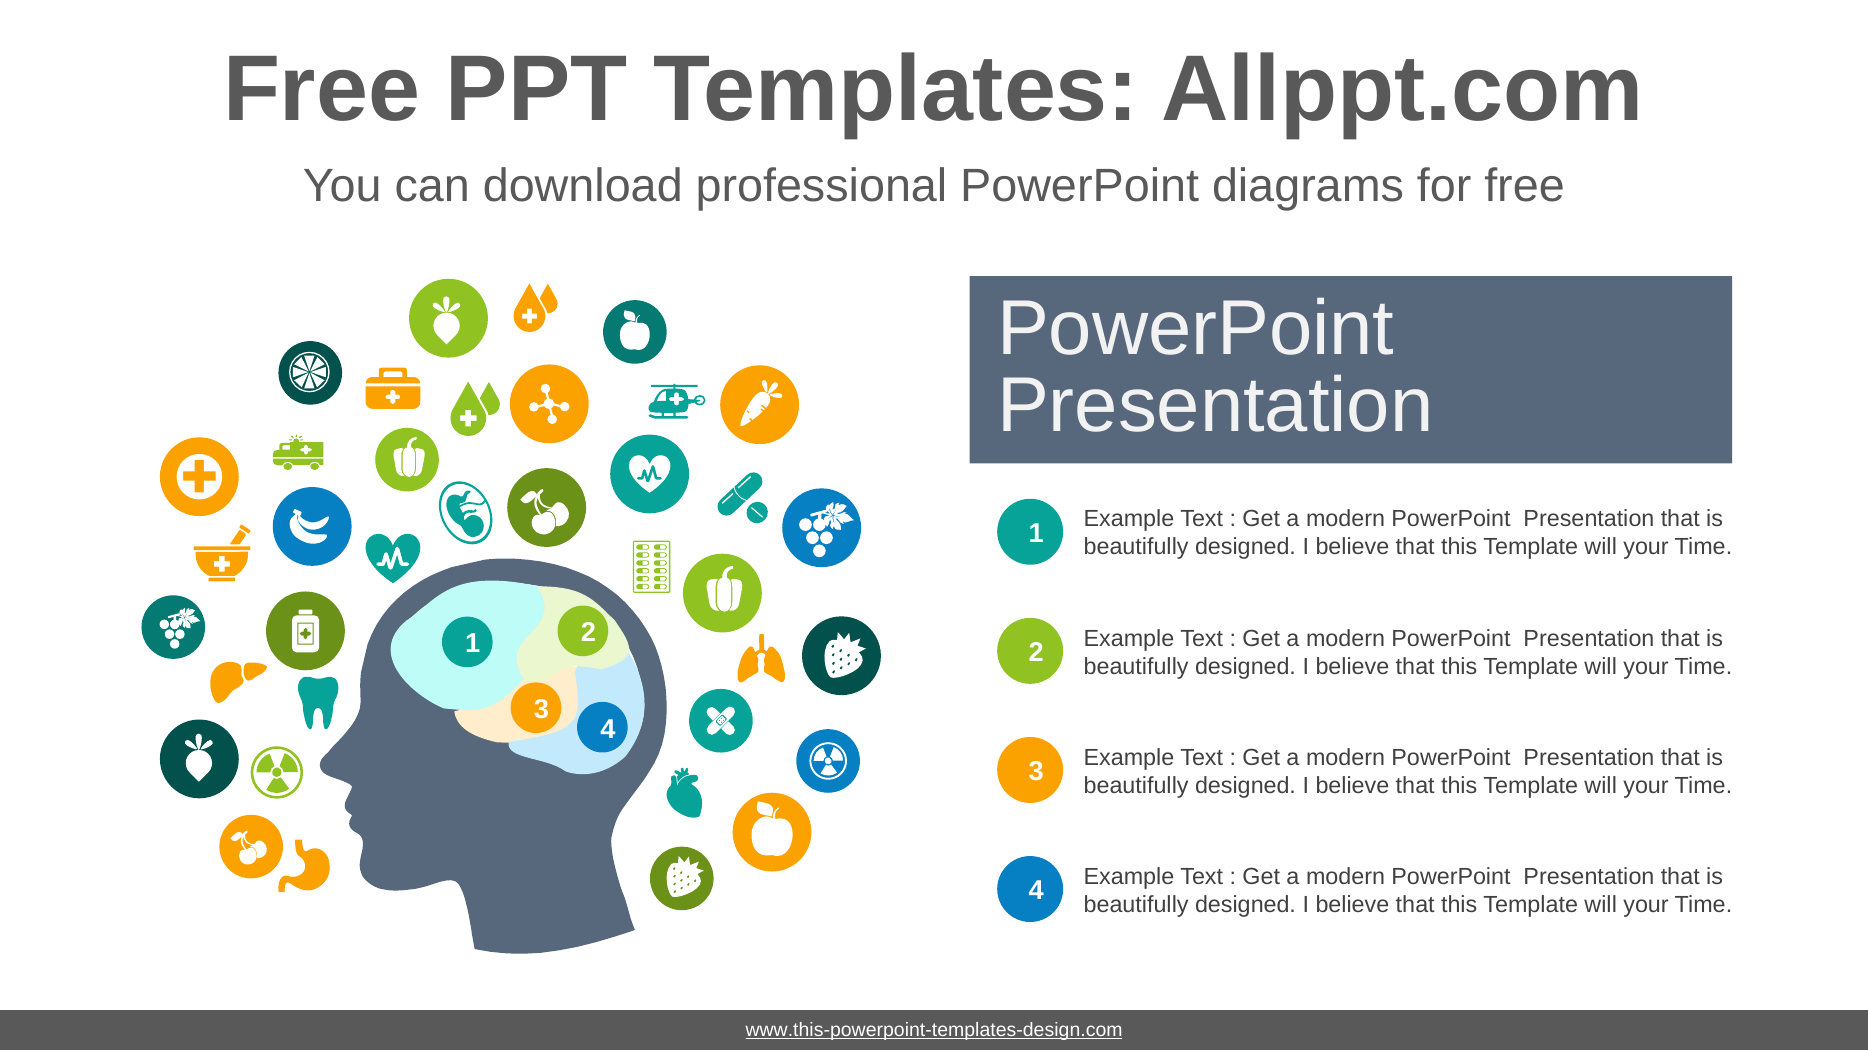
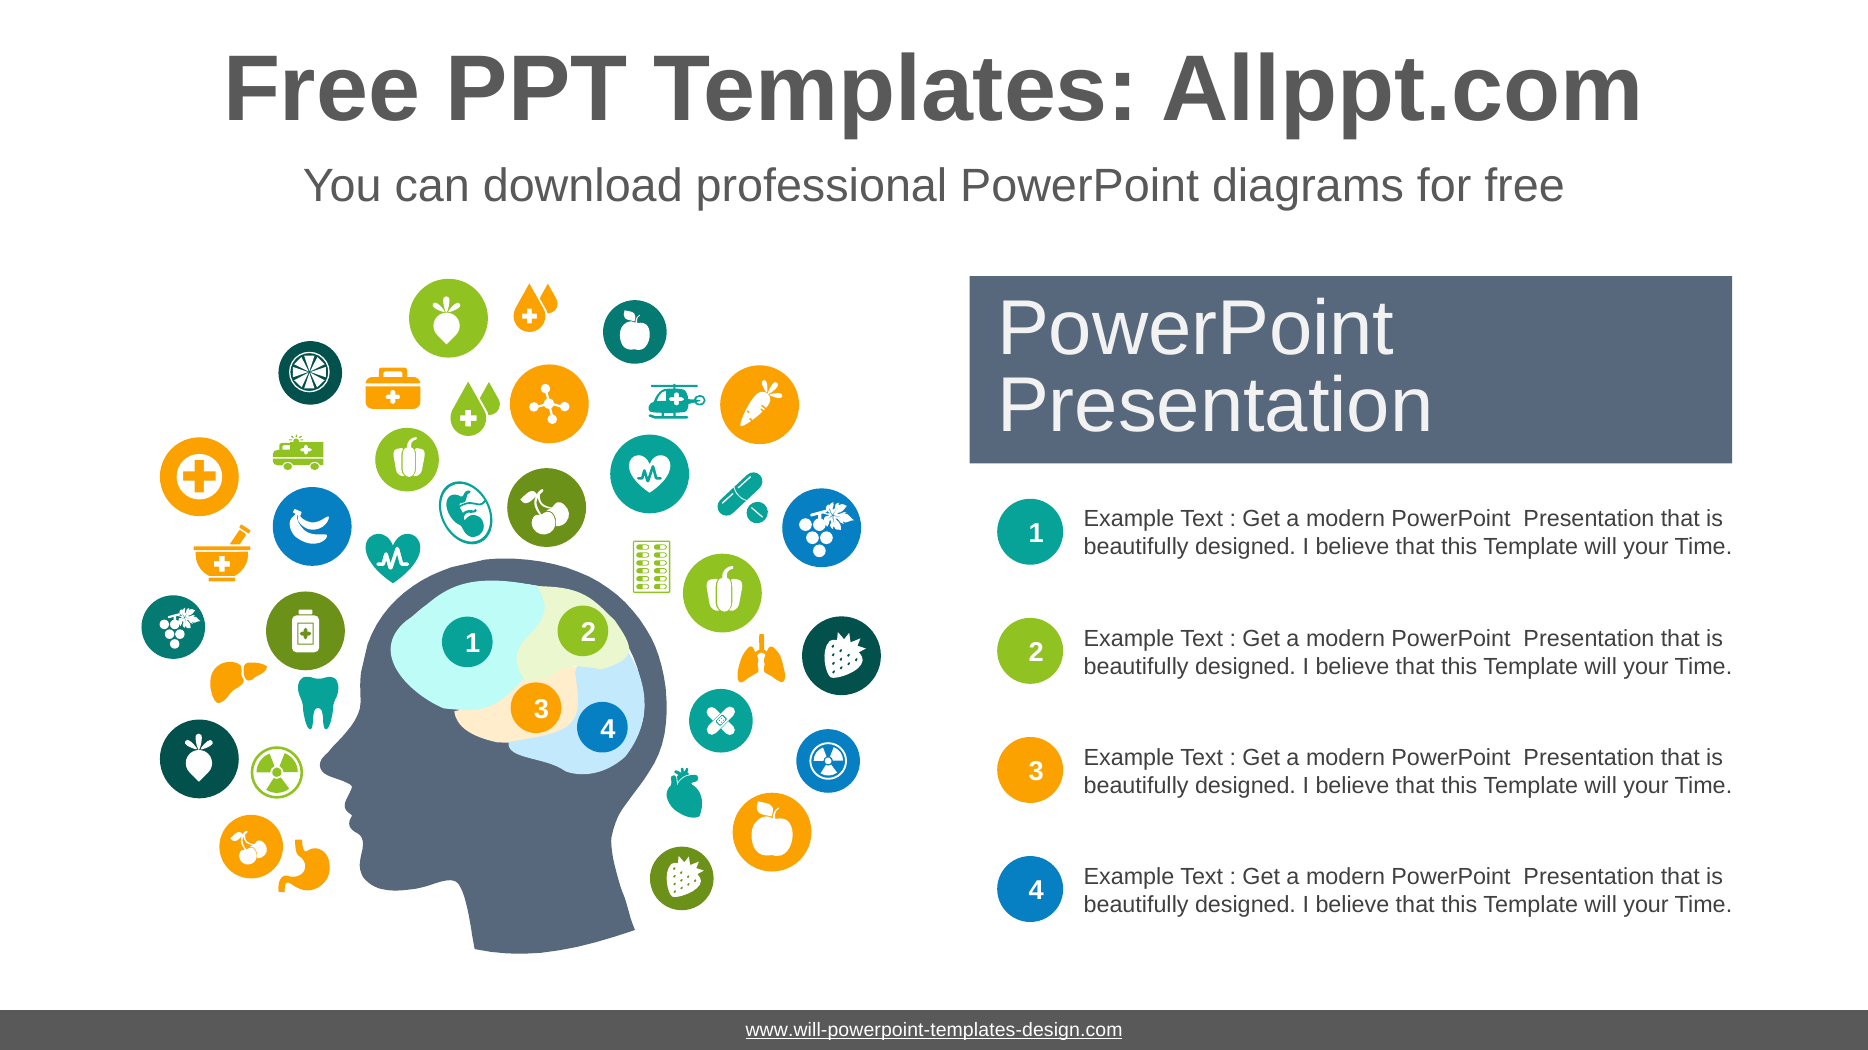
www.this-powerpoint-templates-design.com: www.this-powerpoint-templates-design.com -> www.will-powerpoint-templates-design.com
